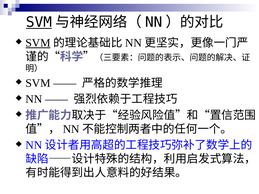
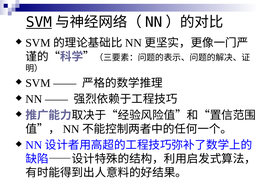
SVM at (38, 43) underline: present -> none
